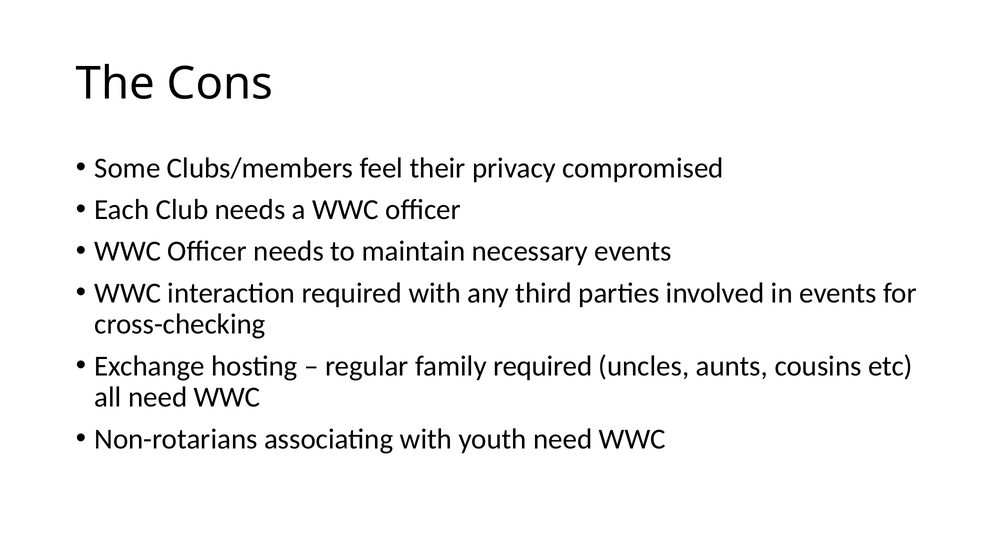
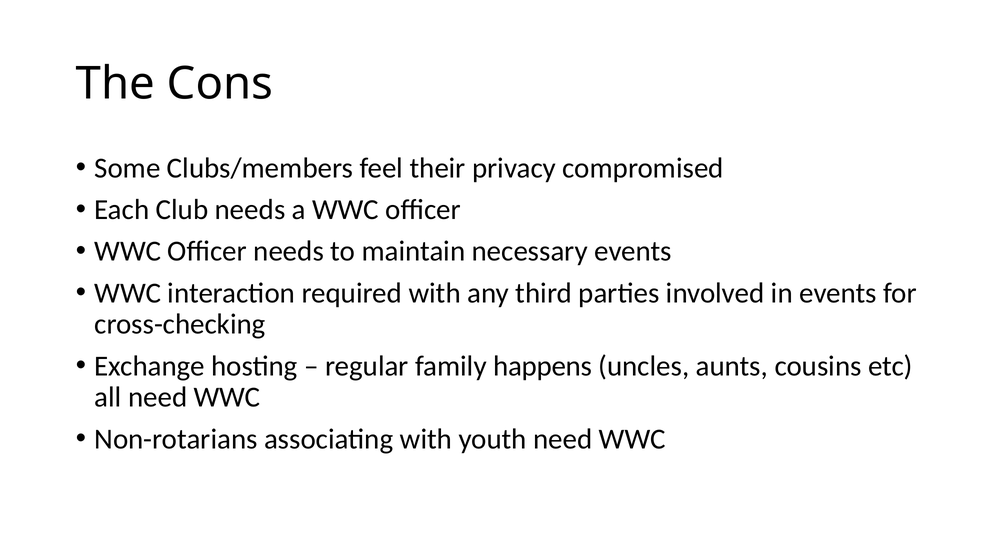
family required: required -> happens
